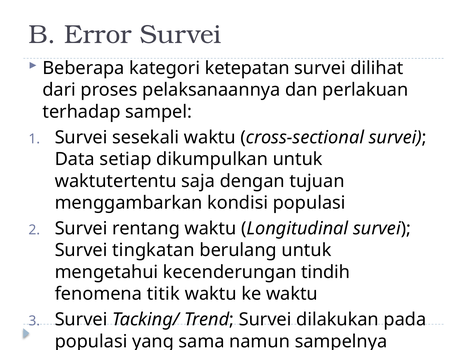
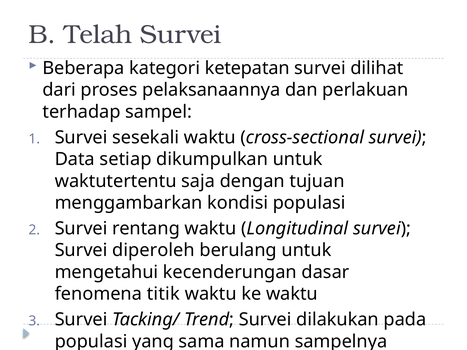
Error: Error -> Telah
tingkatan: tingkatan -> diperoleh
tindih: tindih -> dasar
